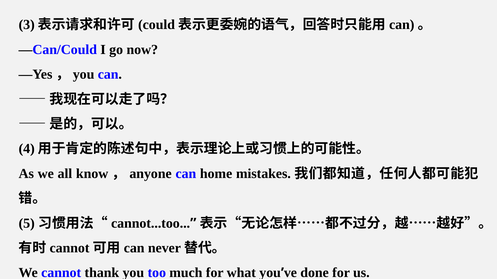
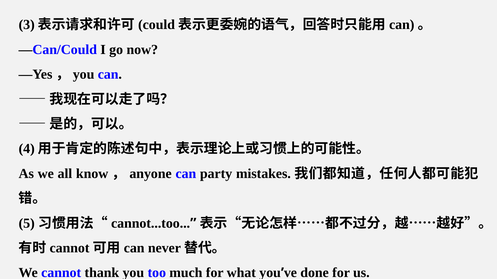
home: home -> party
